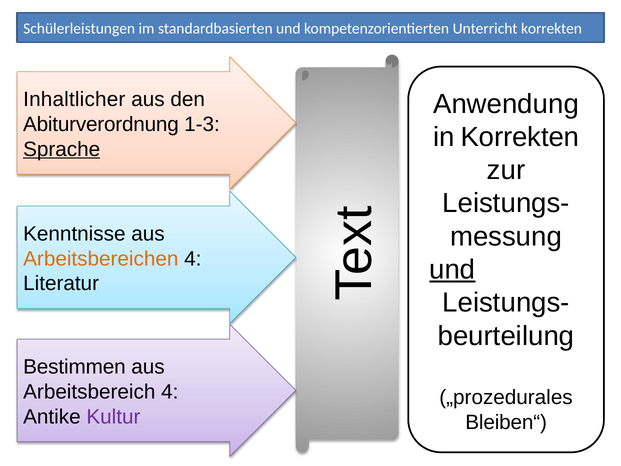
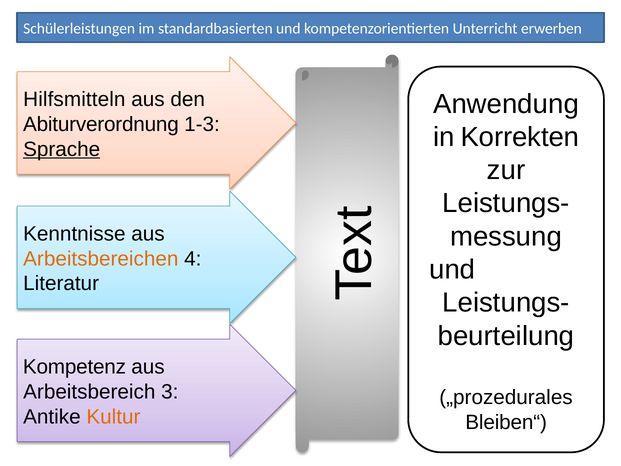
Unterricht korrekten: korrekten -> erwerben
Inhaltlicher: Inhaltlicher -> Hilfsmitteln
und at (452, 270) underline: present -> none
Bestimmen: Bestimmen -> Kompetenz
Arbeitsbereich 4: 4 -> 3
Kultur colour: purple -> orange
